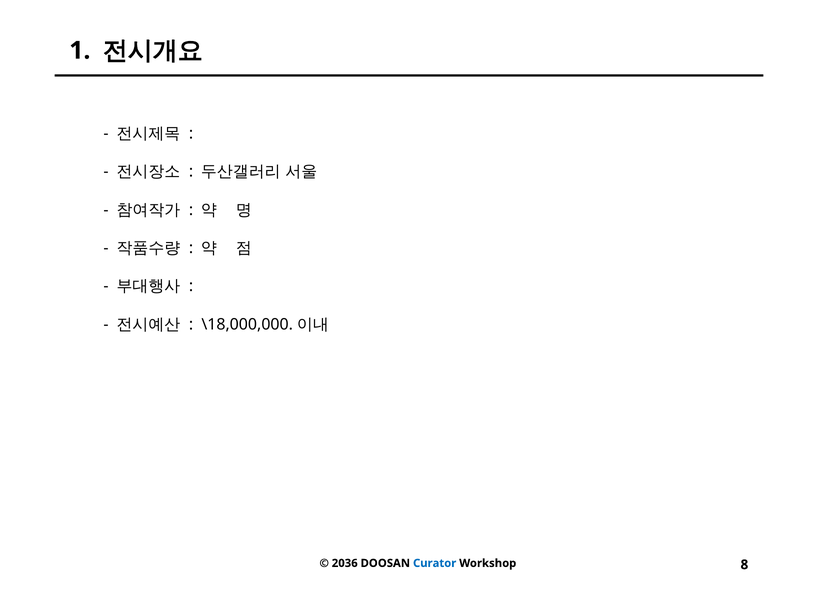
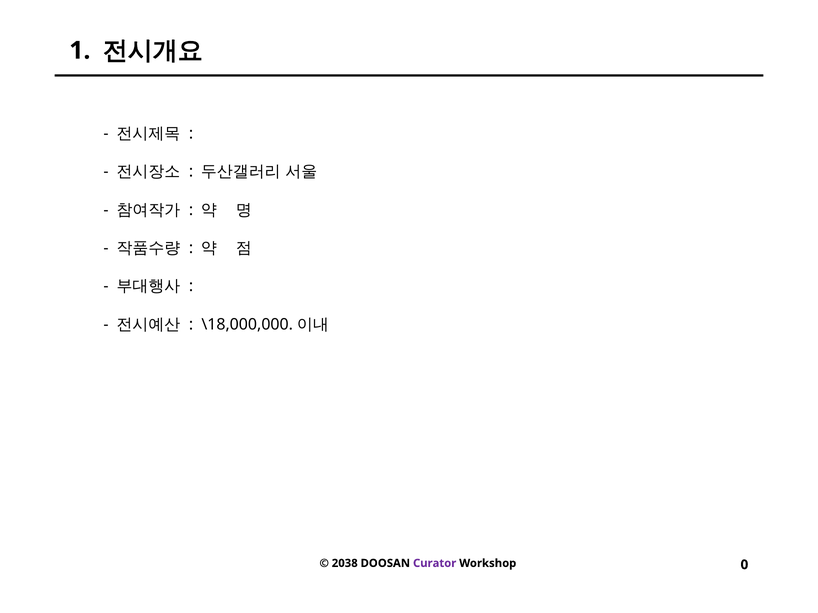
2036: 2036 -> 2038
Curator colour: blue -> purple
8: 8 -> 0
